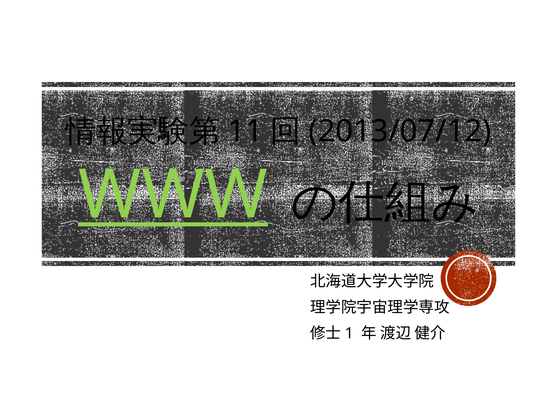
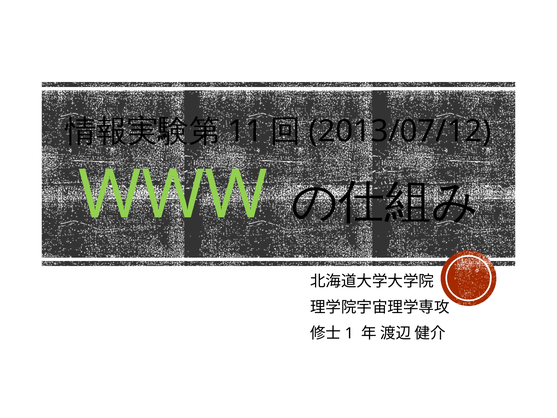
WWW underline: present -> none
